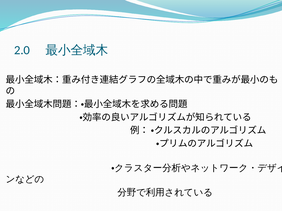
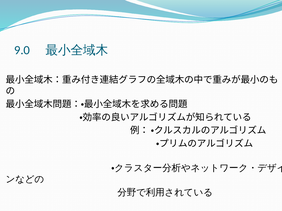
2.0: 2.0 -> 9.0
